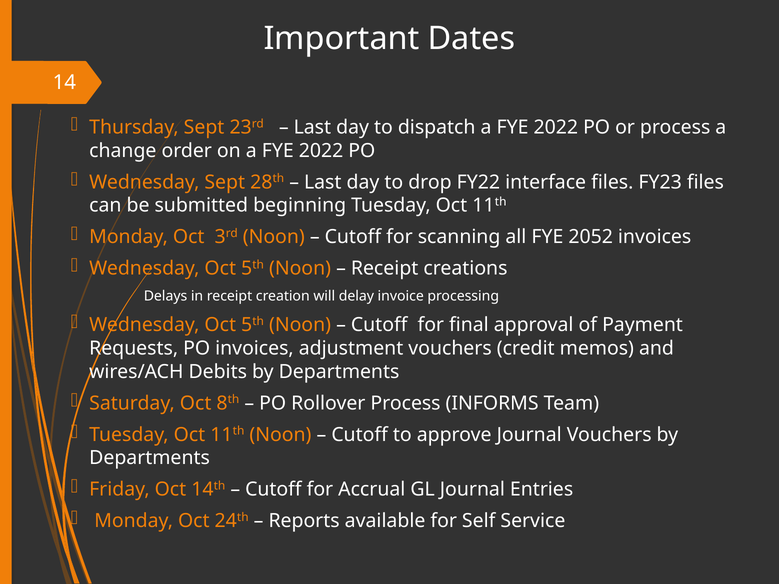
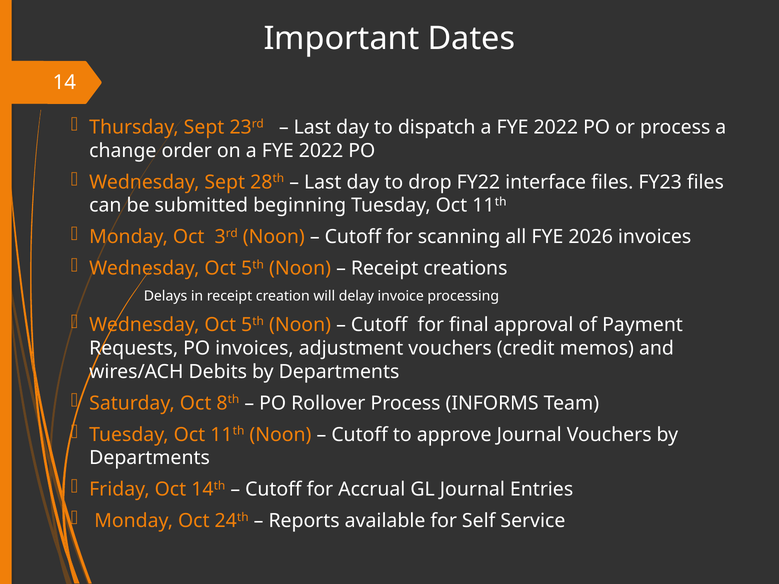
2052: 2052 -> 2026
